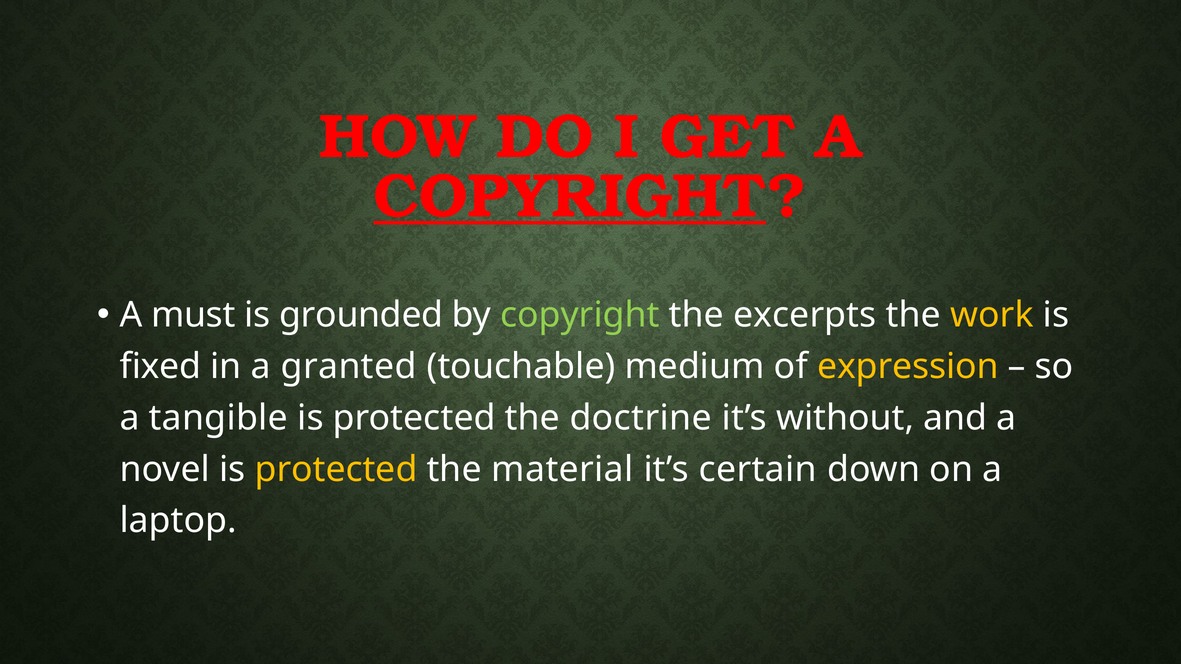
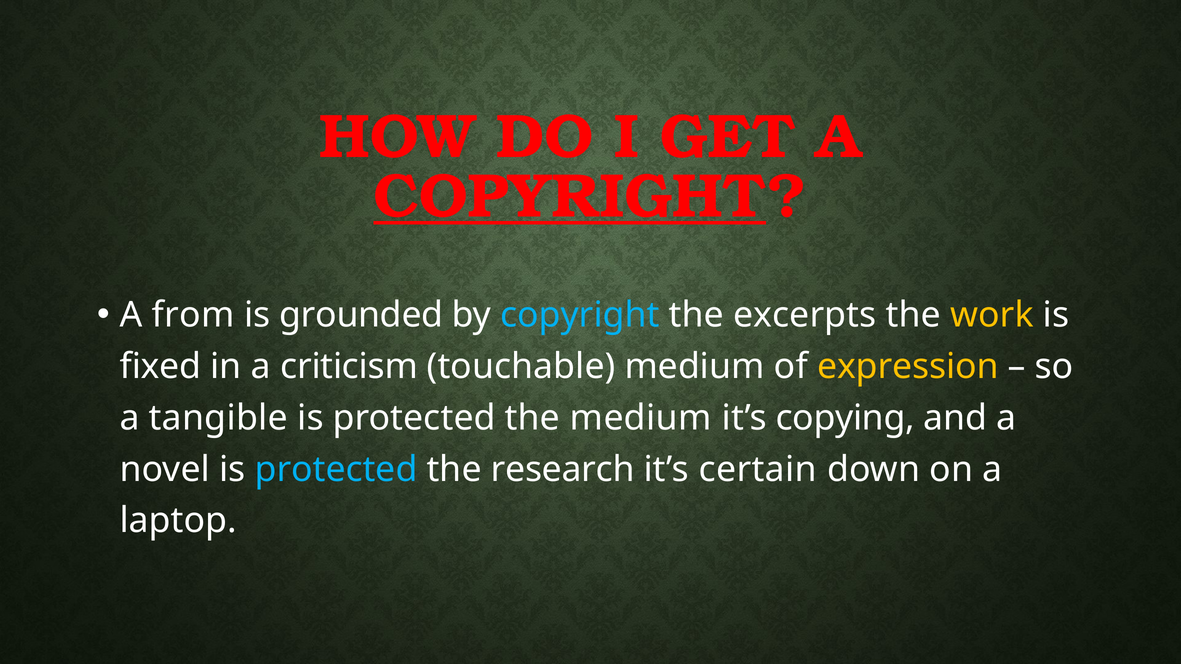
must: must -> from
copyright at (580, 315) colour: light green -> light blue
granted: granted -> criticism
the doctrine: doctrine -> medium
without: without -> copying
protected at (336, 469) colour: yellow -> light blue
material: material -> research
